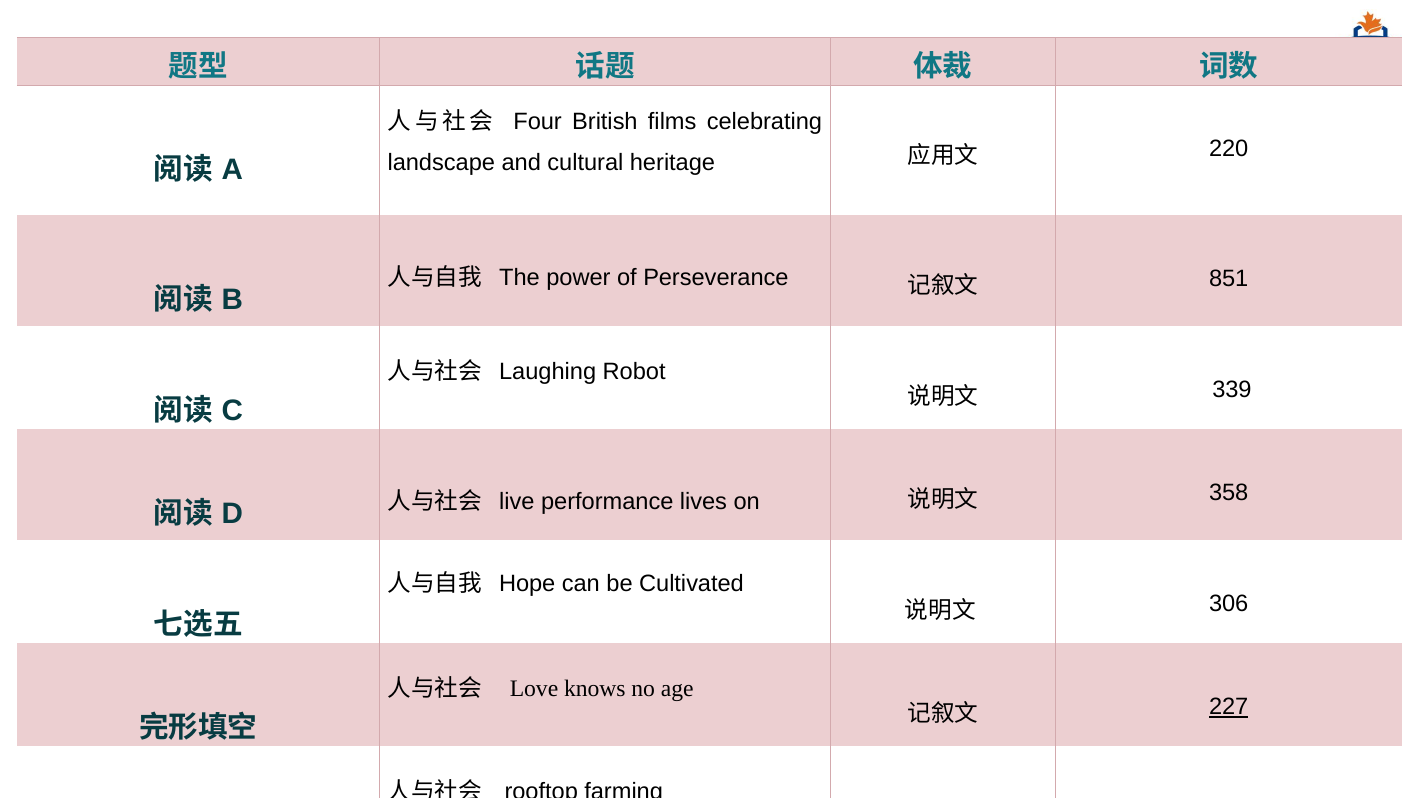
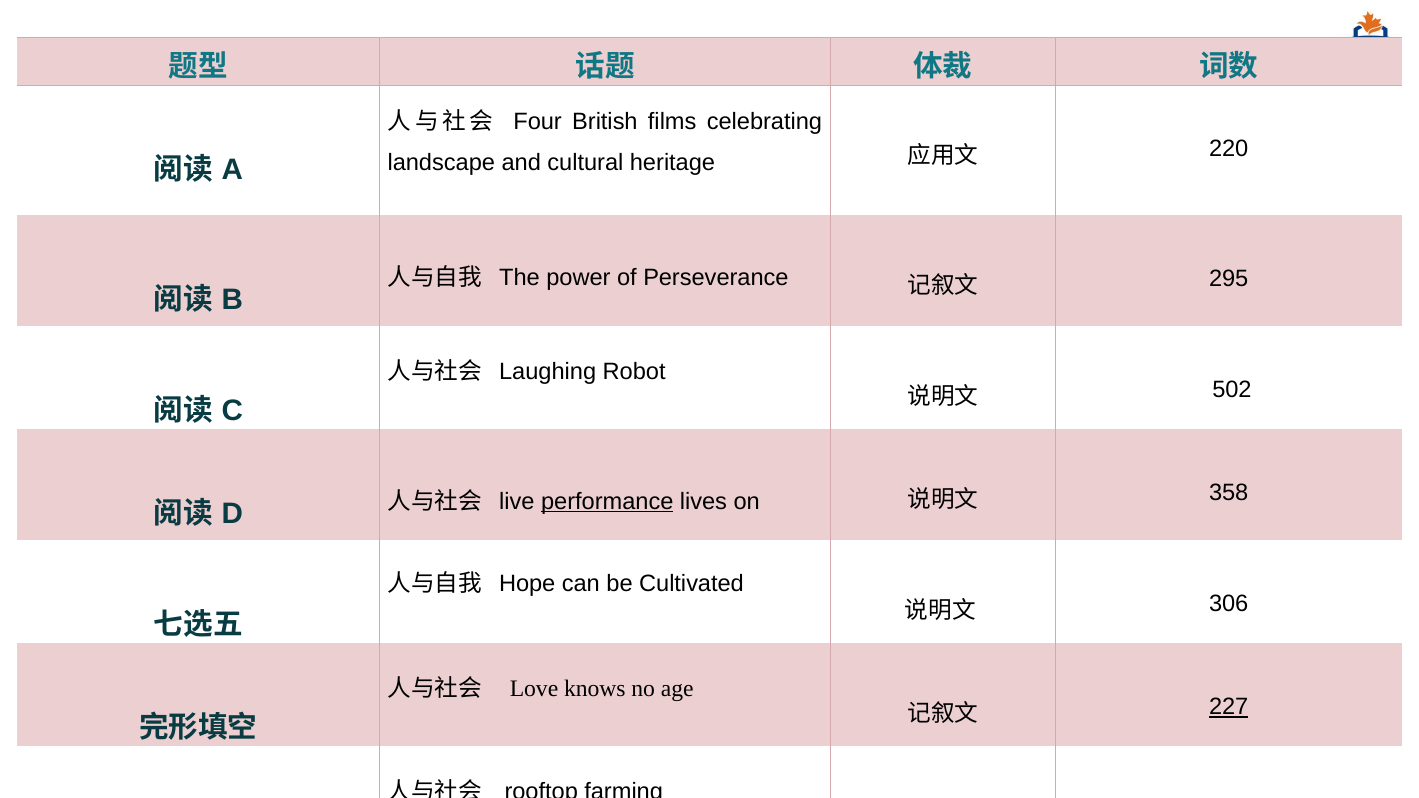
851: 851 -> 295
339: 339 -> 502
performance underline: none -> present
